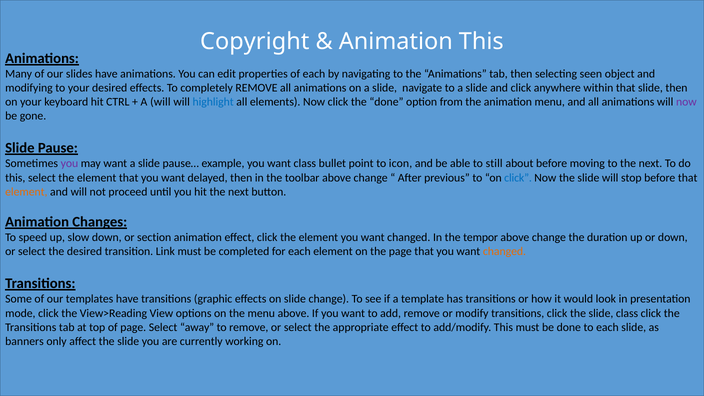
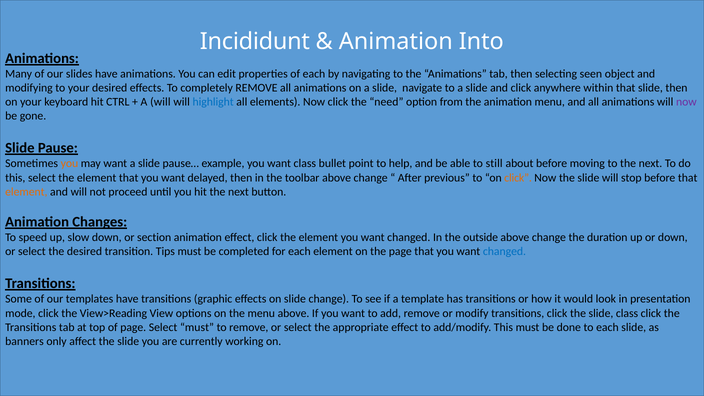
Copyright: Copyright -> Incididunt
Animation This: This -> Into
the done: done -> need
you at (69, 164) colour: purple -> orange
icon: icon -> help
click at (518, 178) colour: blue -> orange
tempor: tempor -> outside
Link: Link -> Tips
changed at (504, 252) colour: orange -> blue
Select away: away -> must
